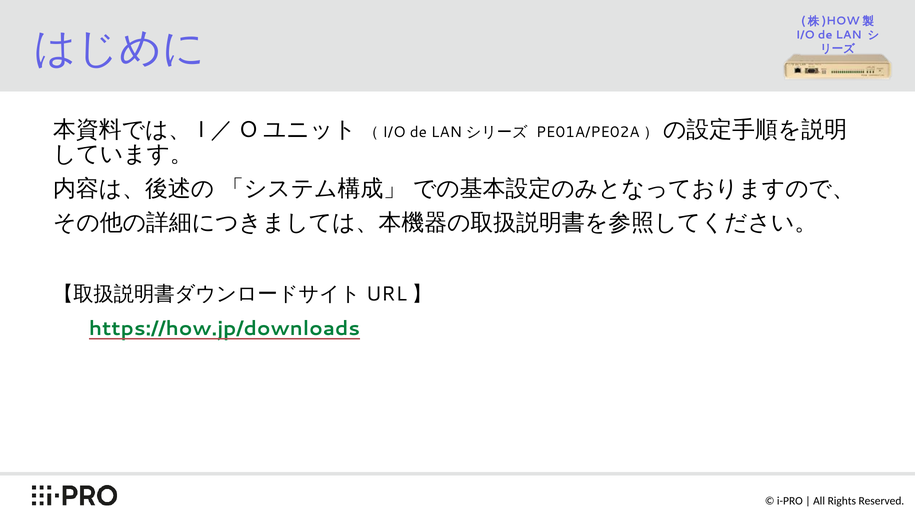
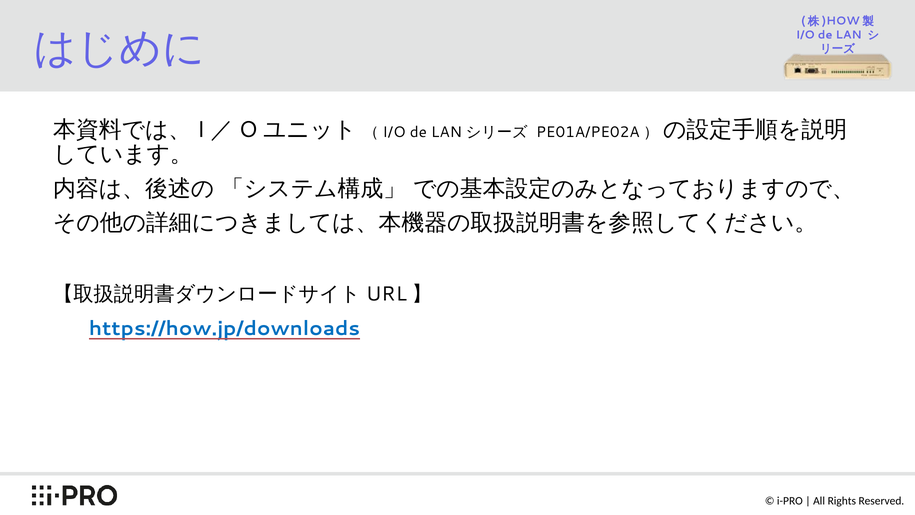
https://how.jp/downloads colour: green -> blue
